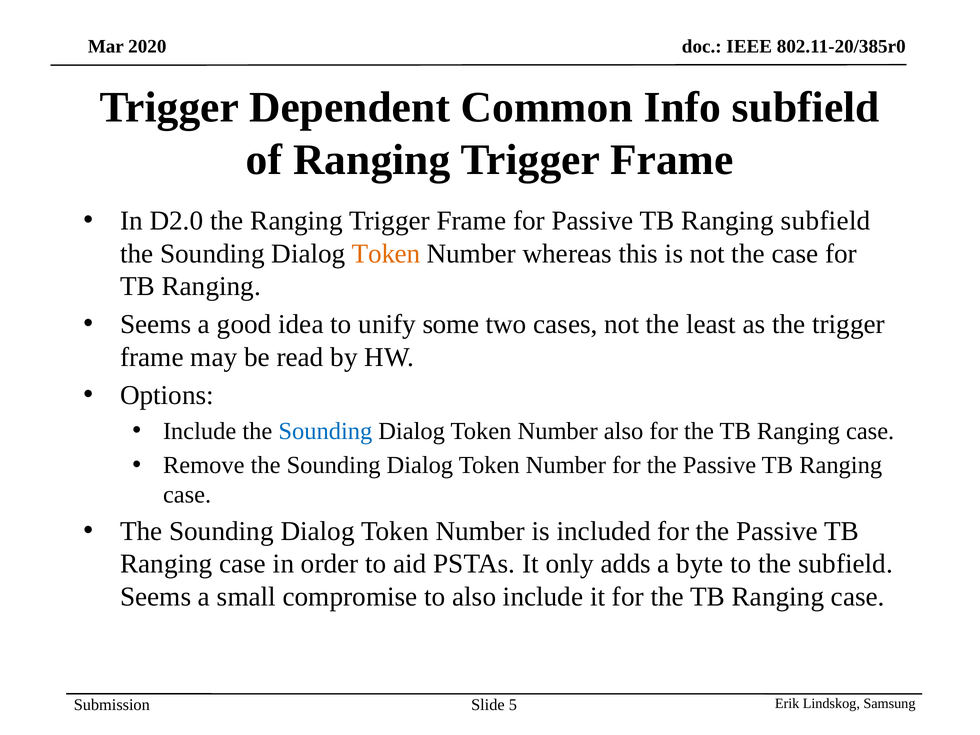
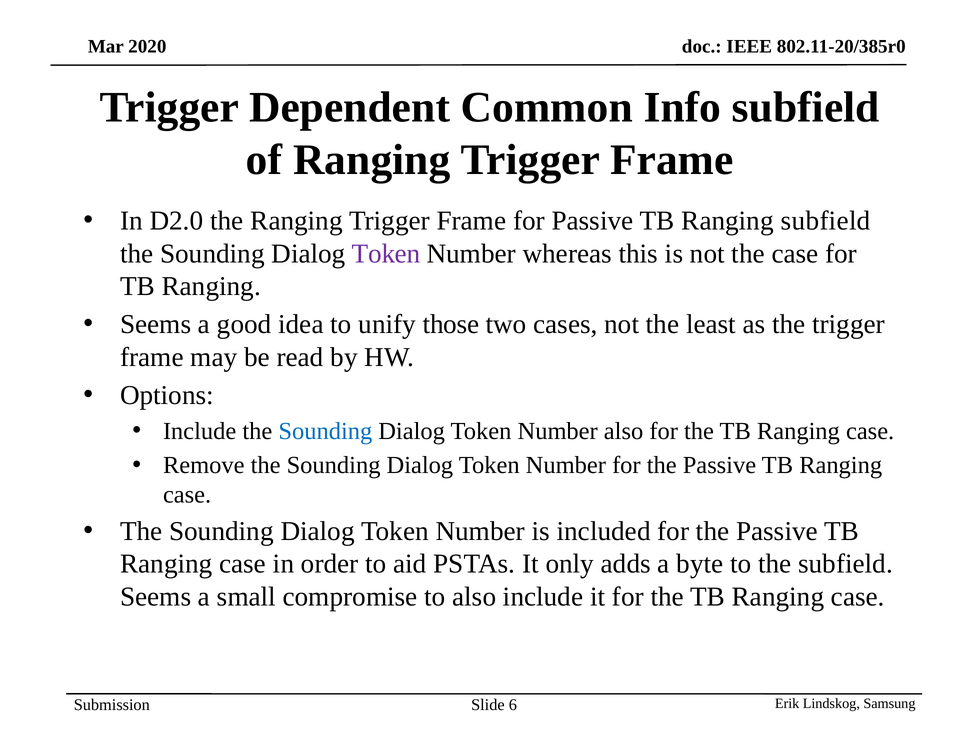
Token at (386, 254) colour: orange -> purple
some: some -> those
5: 5 -> 6
